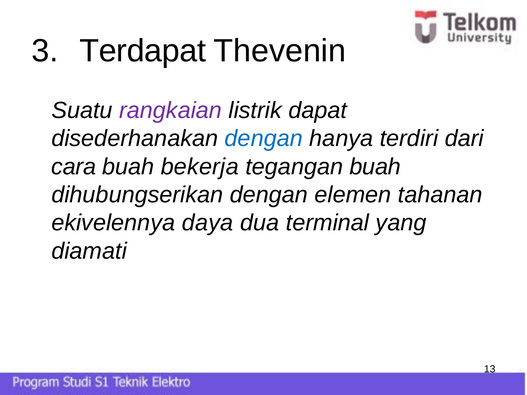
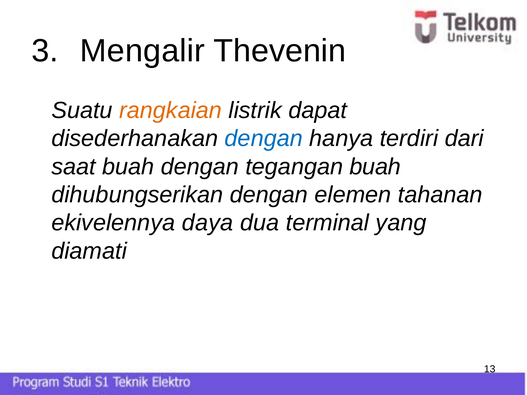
Terdapat: Terdapat -> Mengalir
rangkaian colour: purple -> orange
cara: cara -> saat
buah bekerja: bekerja -> dengan
